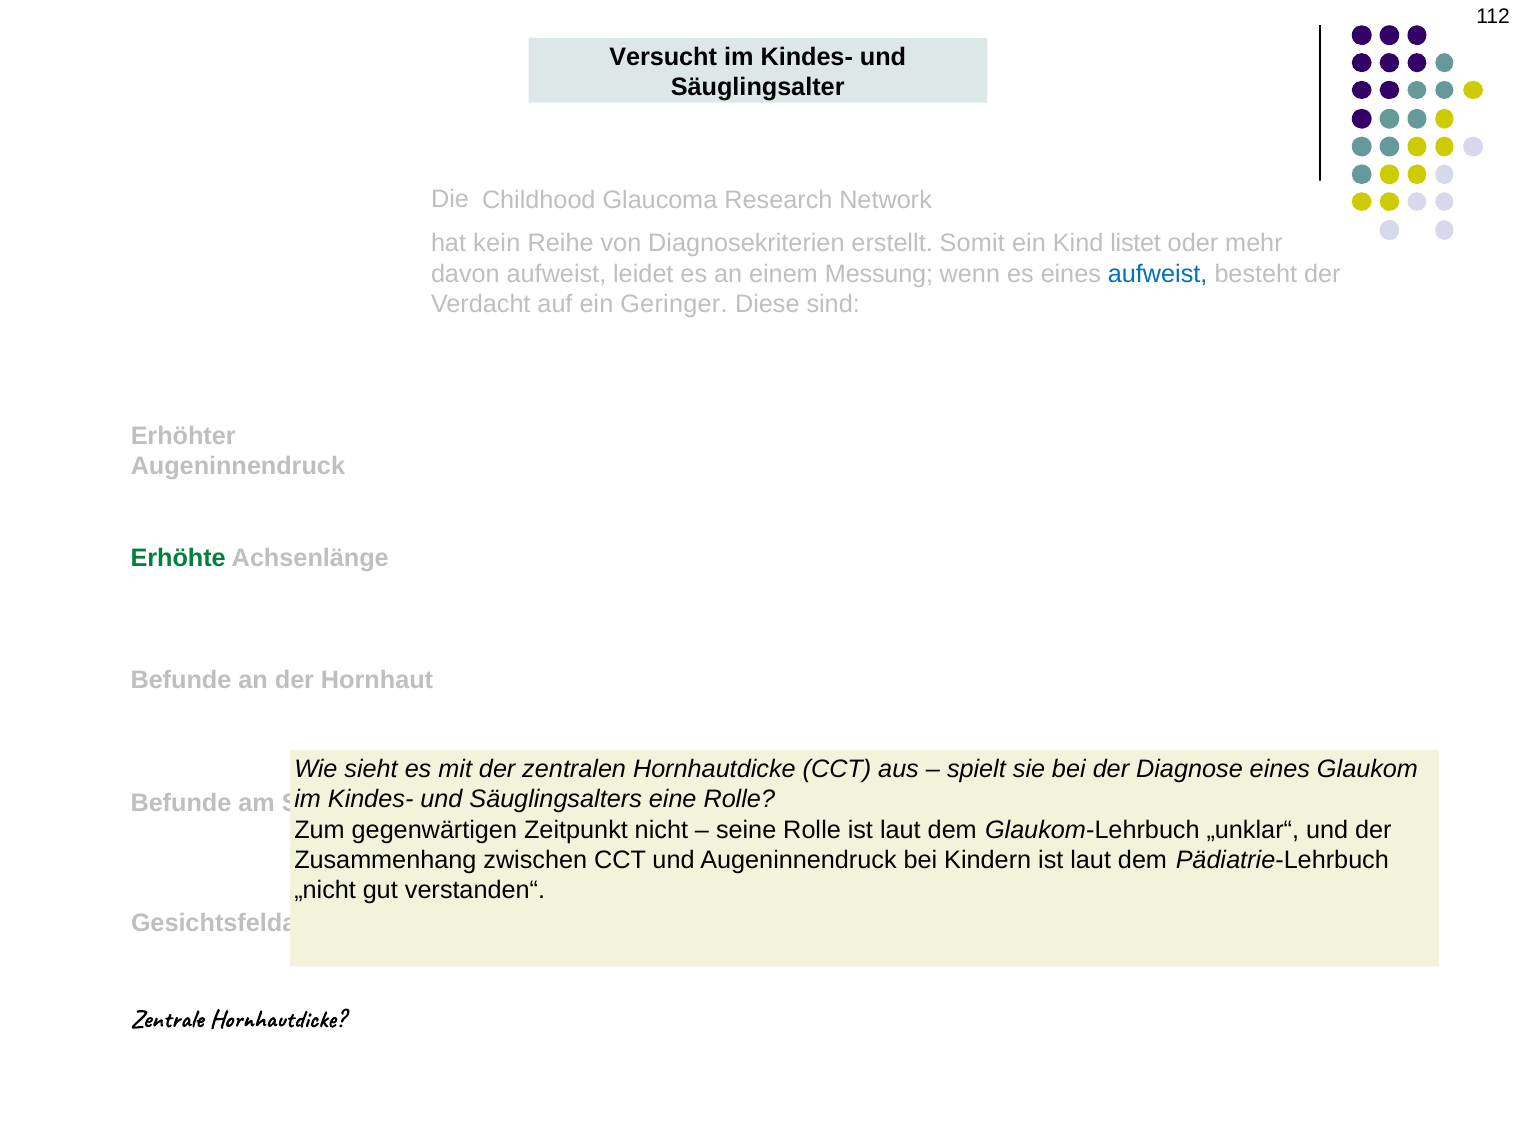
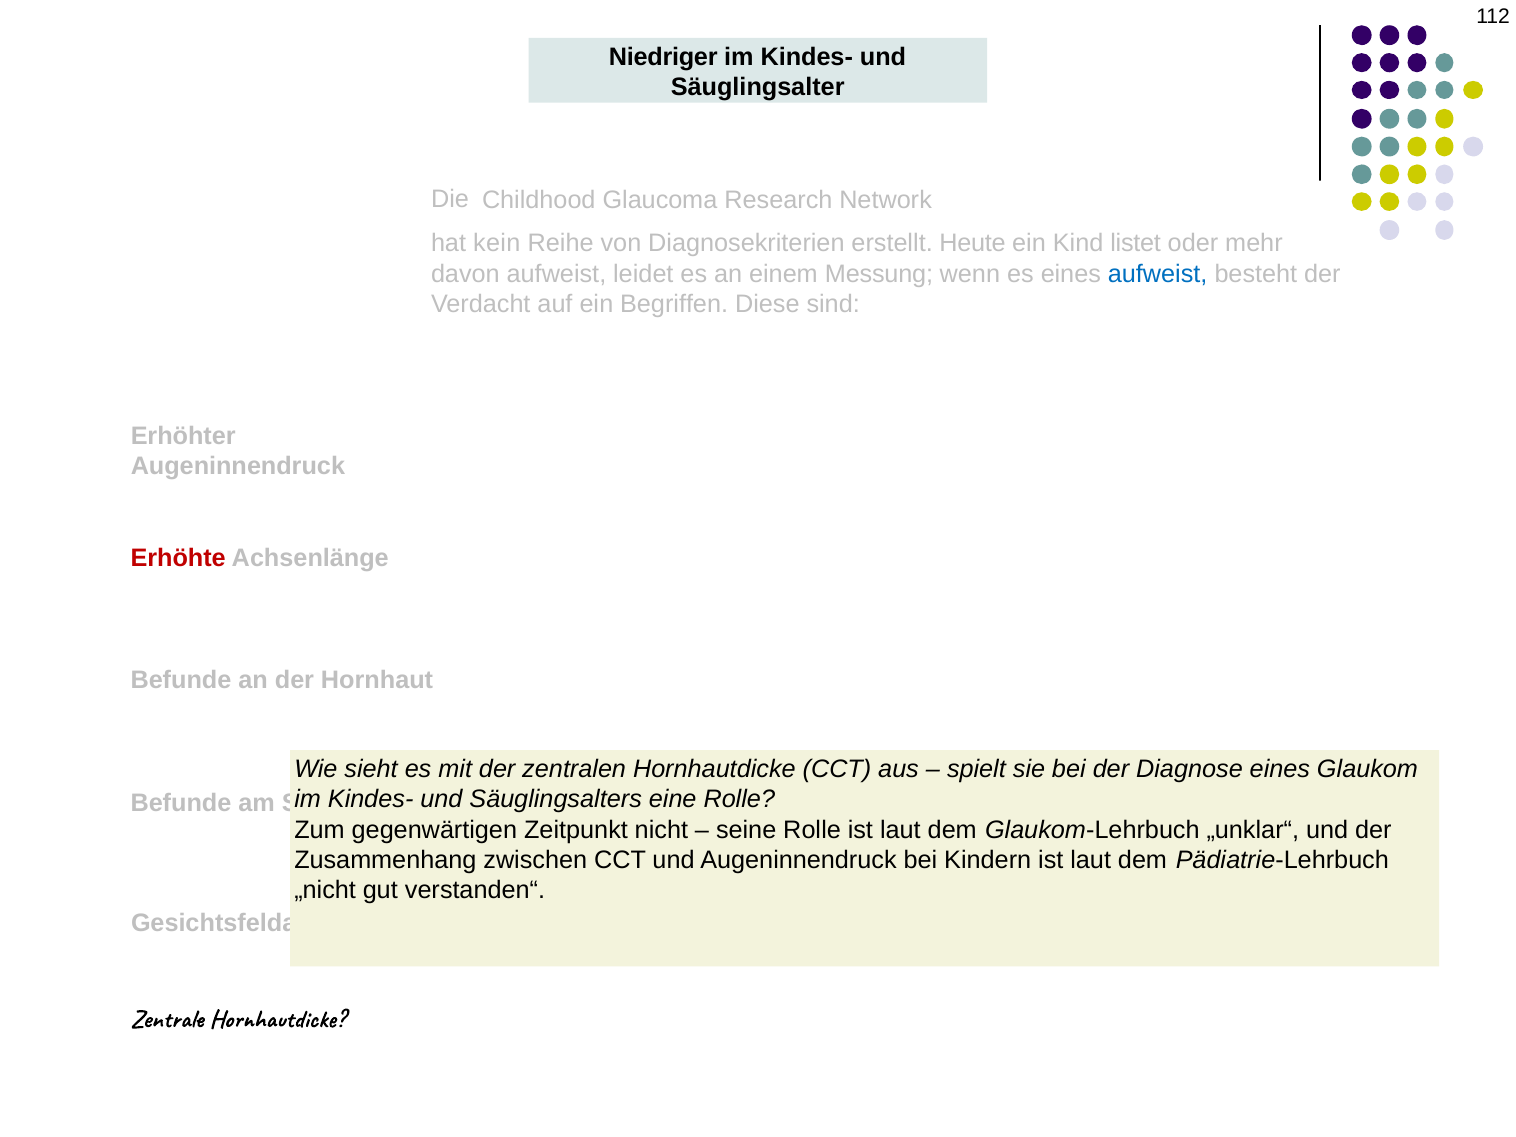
Versucht: Versucht -> Niedriger
Somit: Somit -> Heute
Geringer: Geringer -> Begriffen
Erhöhte colour: green -> red
